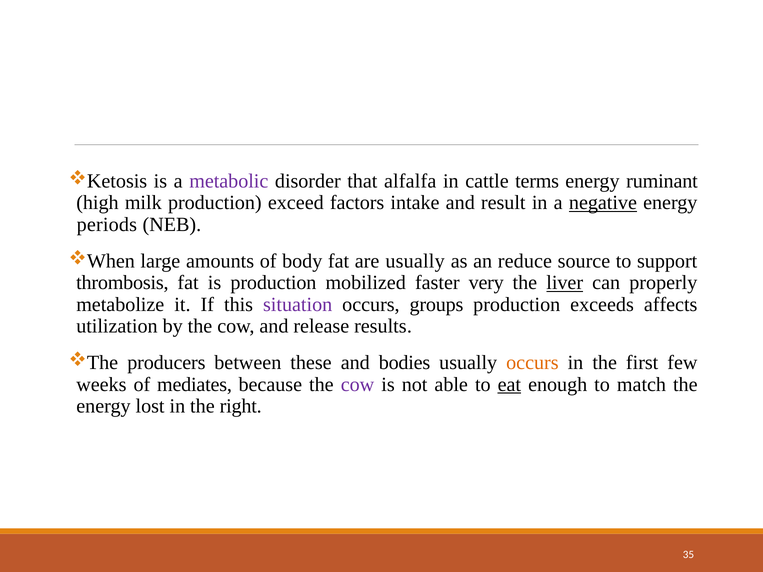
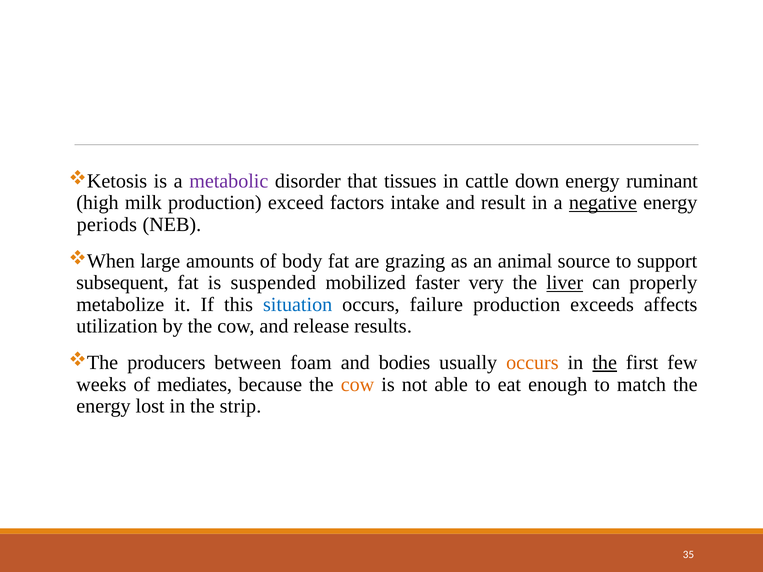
alfalfa: alfalfa -> tissues
terms: terms -> down
are usually: usually -> grazing
reduce: reduce -> animal
thrombosis: thrombosis -> subsequent
is production: production -> suspended
situation colour: purple -> blue
groups: groups -> failure
these: these -> foam
the at (605, 363) underline: none -> present
cow at (357, 385) colour: purple -> orange
eat underline: present -> none
right: right -> strip
